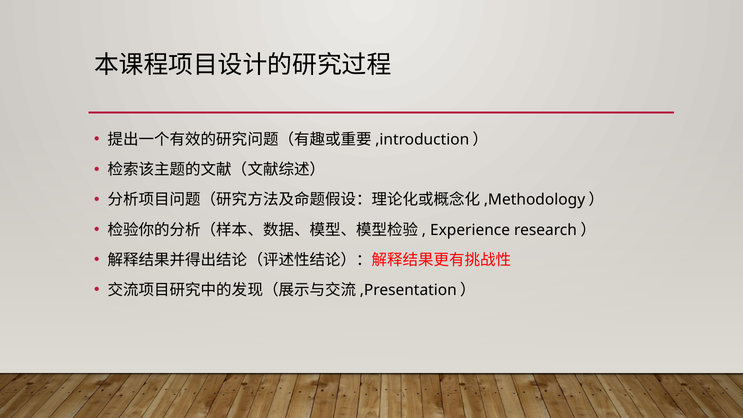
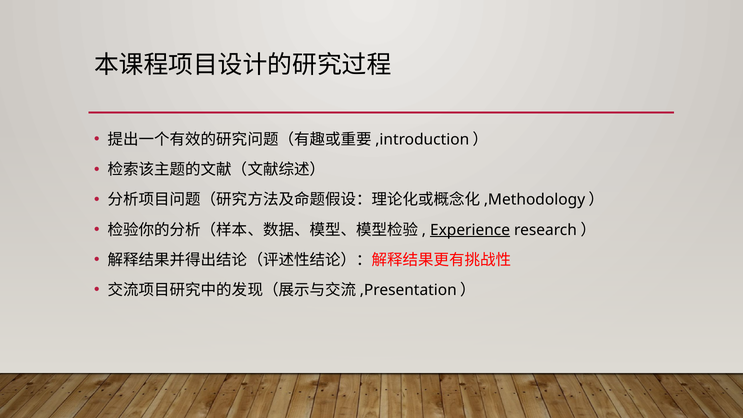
Experience underline: none -> present
